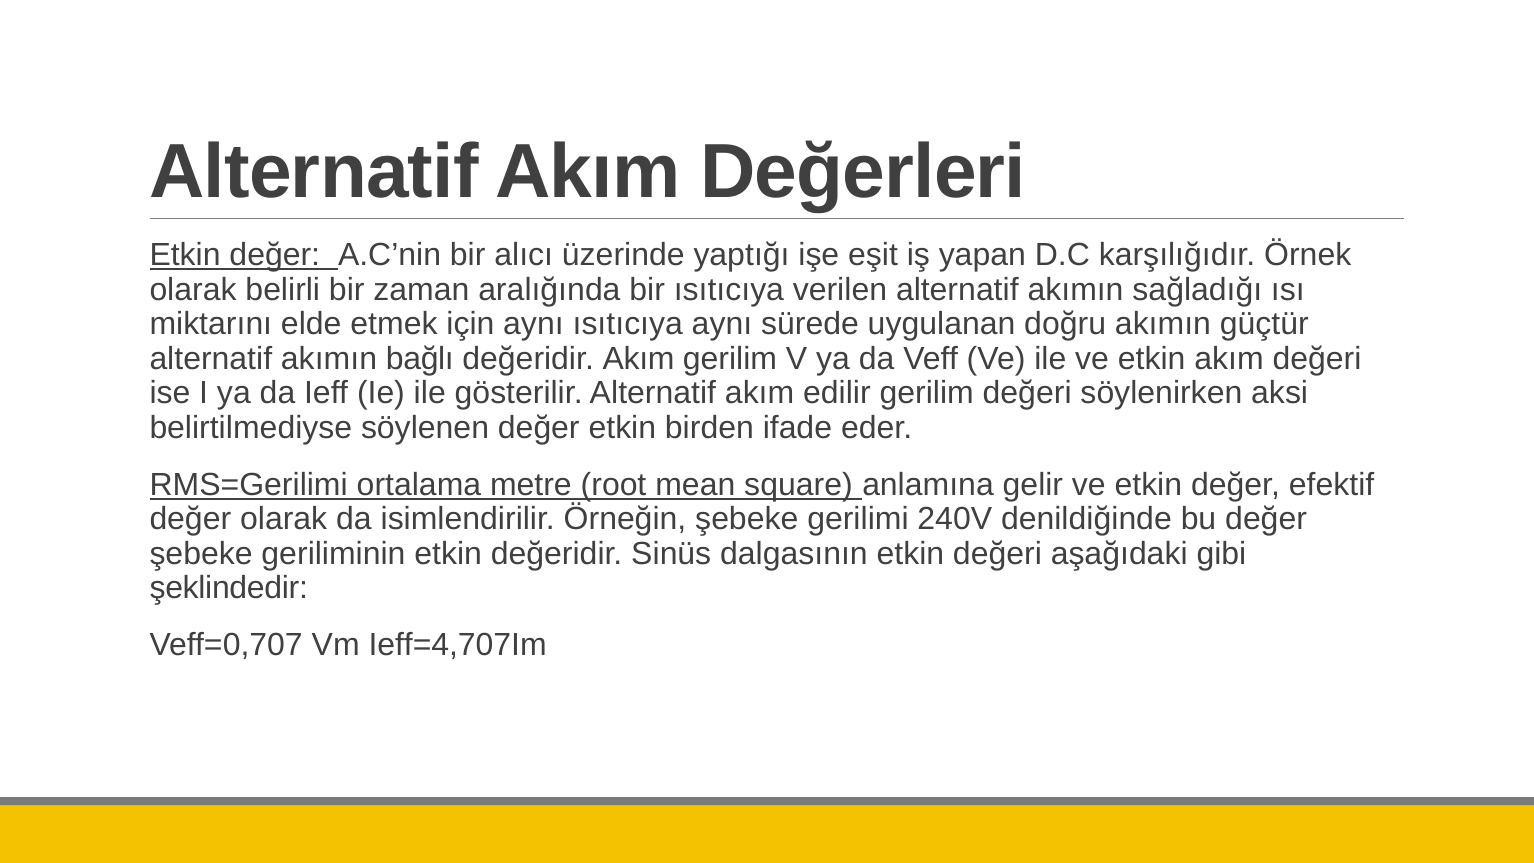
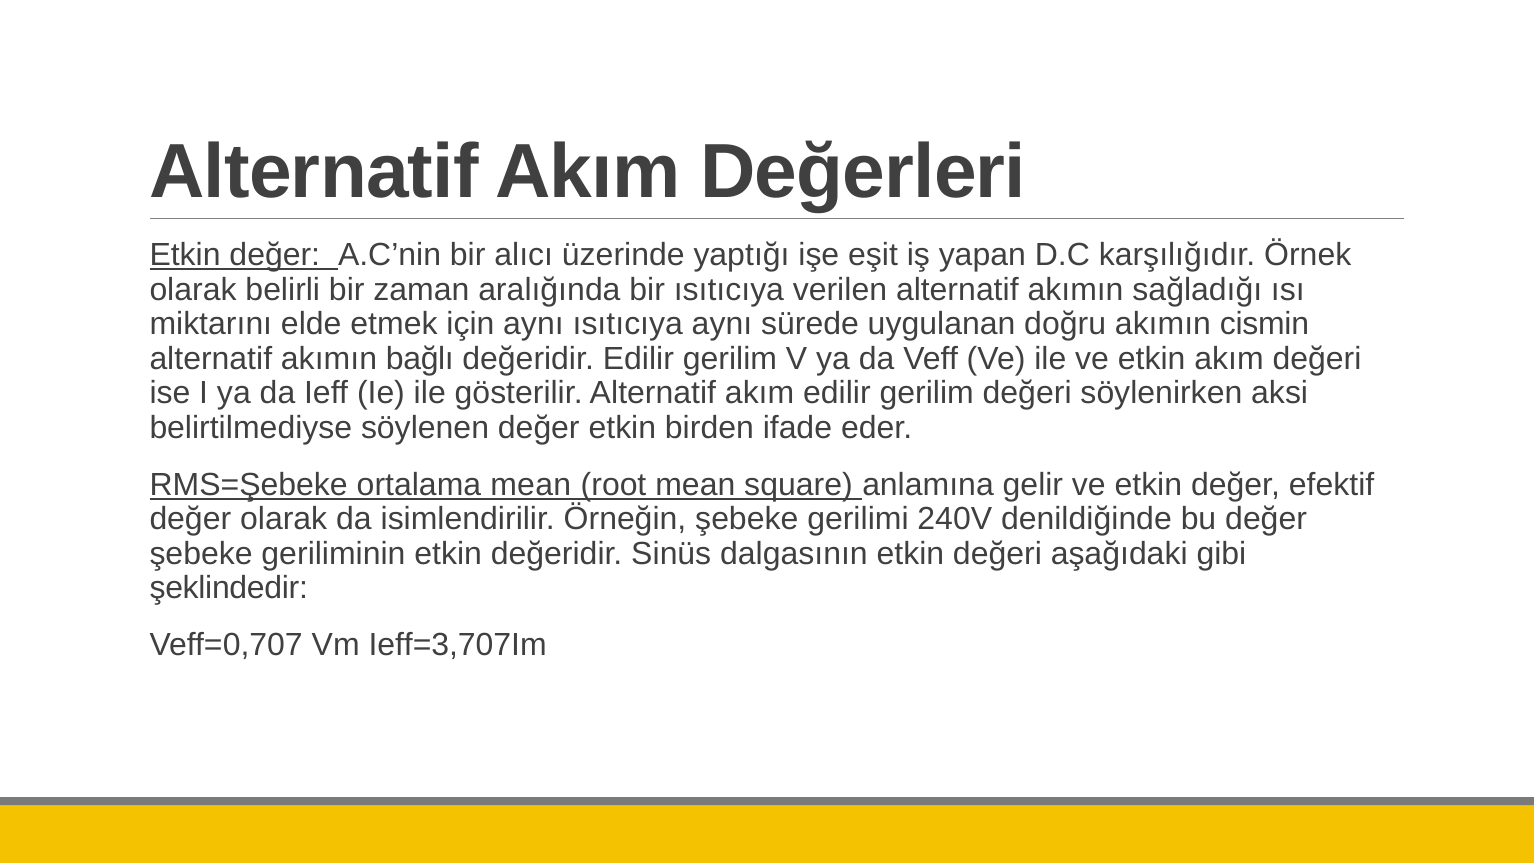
güçtür: güçtür -> cismin
değeridir Akım: Akım -> Edilir
RMS=Gerilimi: RMS=Gerilimi -> RMS=Şebeke
ortalama metre: metre -> mean
Ieff=4,707Im: Ieff=4,707Im -> Ieff=3,707Im
